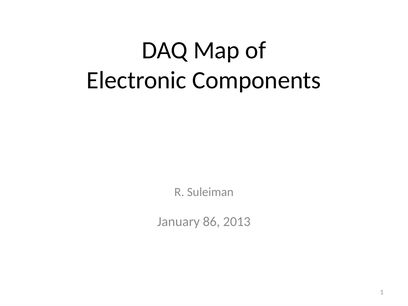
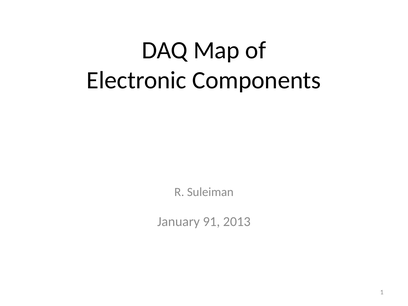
86: 86 -> 91
